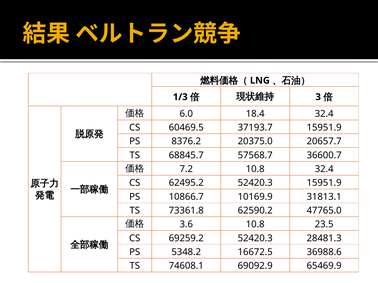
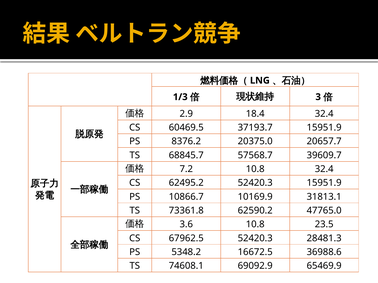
6.0: 6.0 -> 2.9
36600.7: 36600.7 -> 39609.7
69259.2: 69259.2 -> 67962.5
